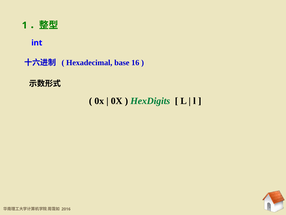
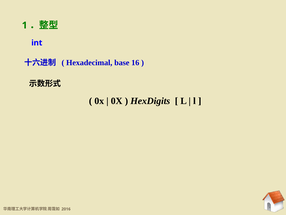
HexDigits colour: green -> black
